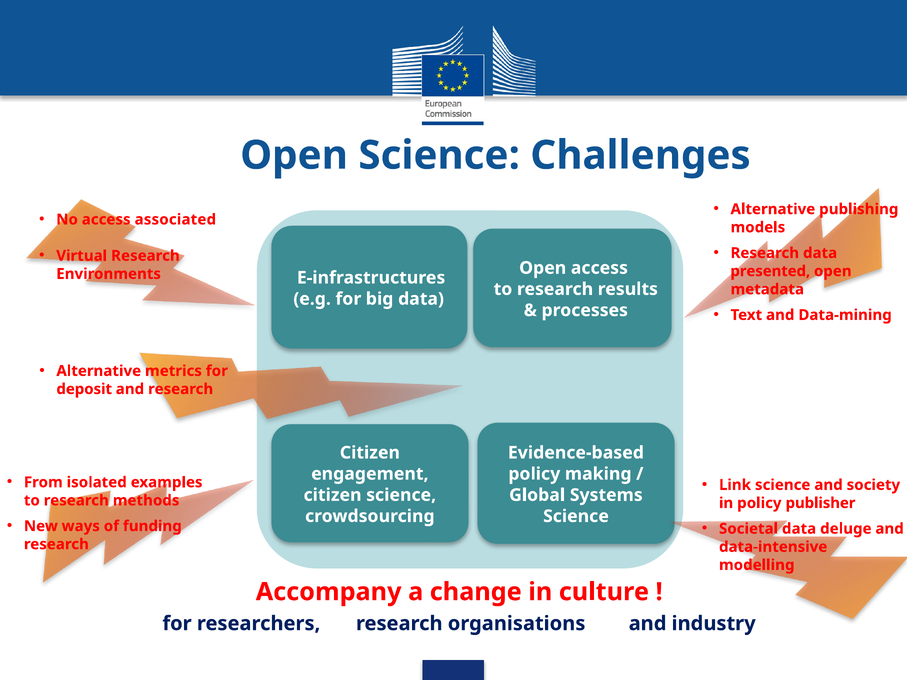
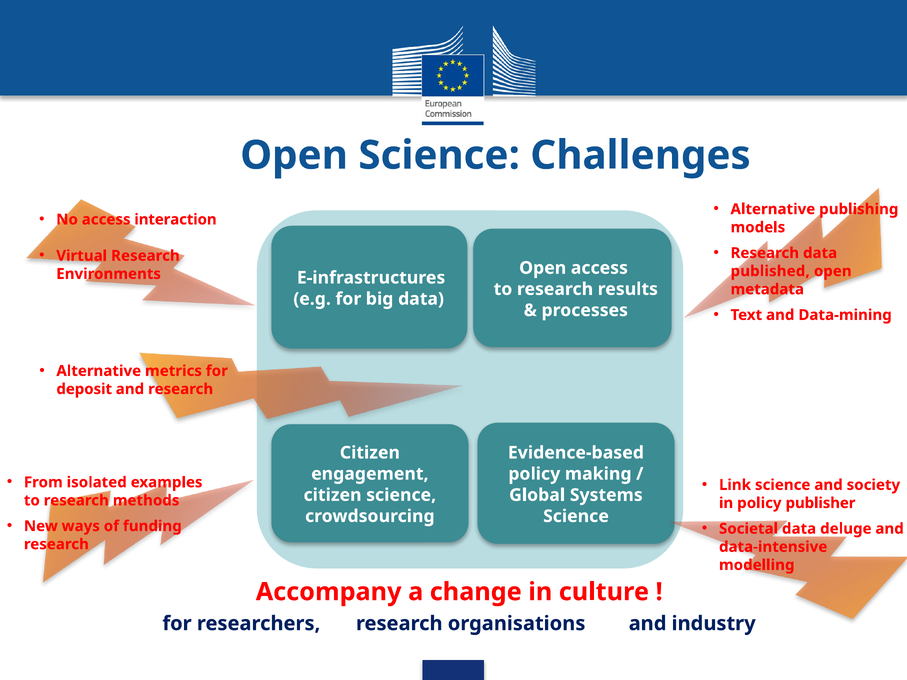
associated: associated -> interaction
presented: presented -> published
